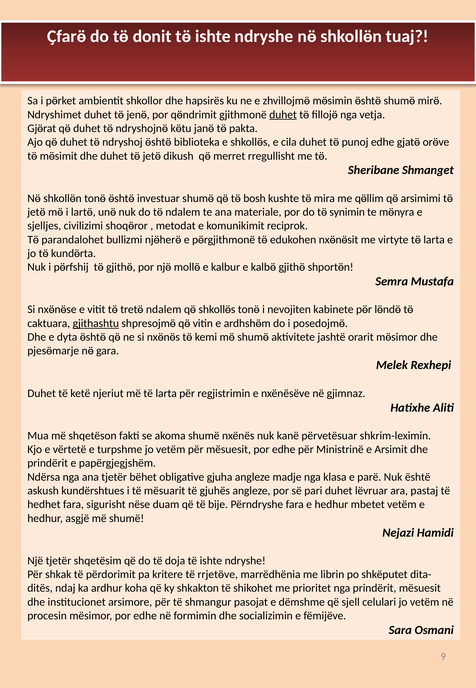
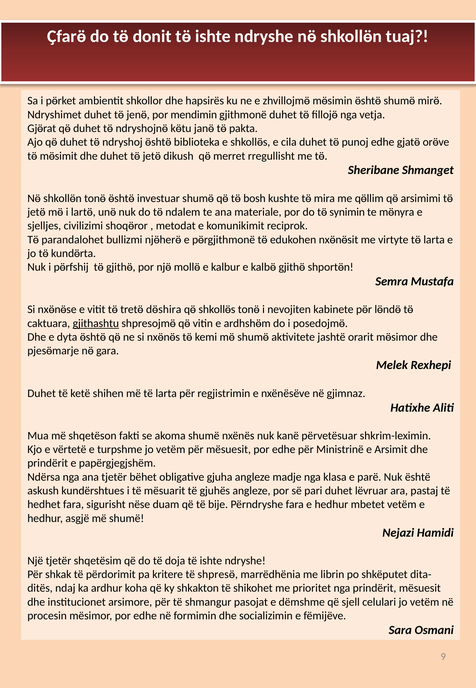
qӫndrimit: qӫndrimit -> mendimin
duhet at (283, 114) underline: present -> none
tretӫ ndalem: ndalem -> dӫshira
njeriut: njeriut -> shihen
rrjetӫve: rrjetӫve -> shpresӫ
